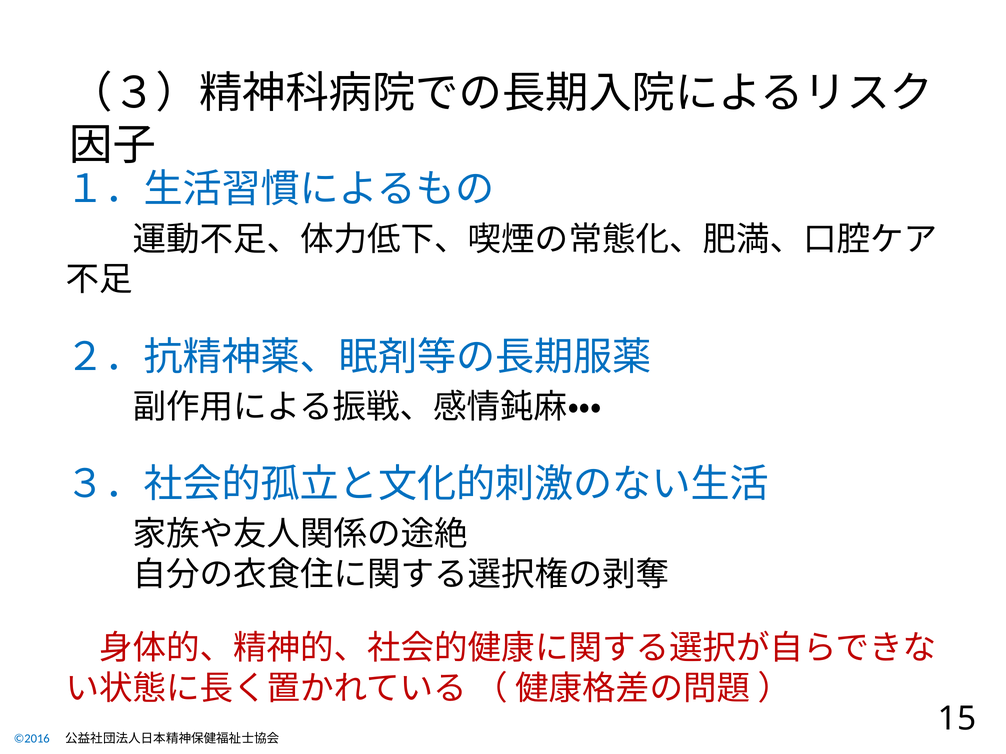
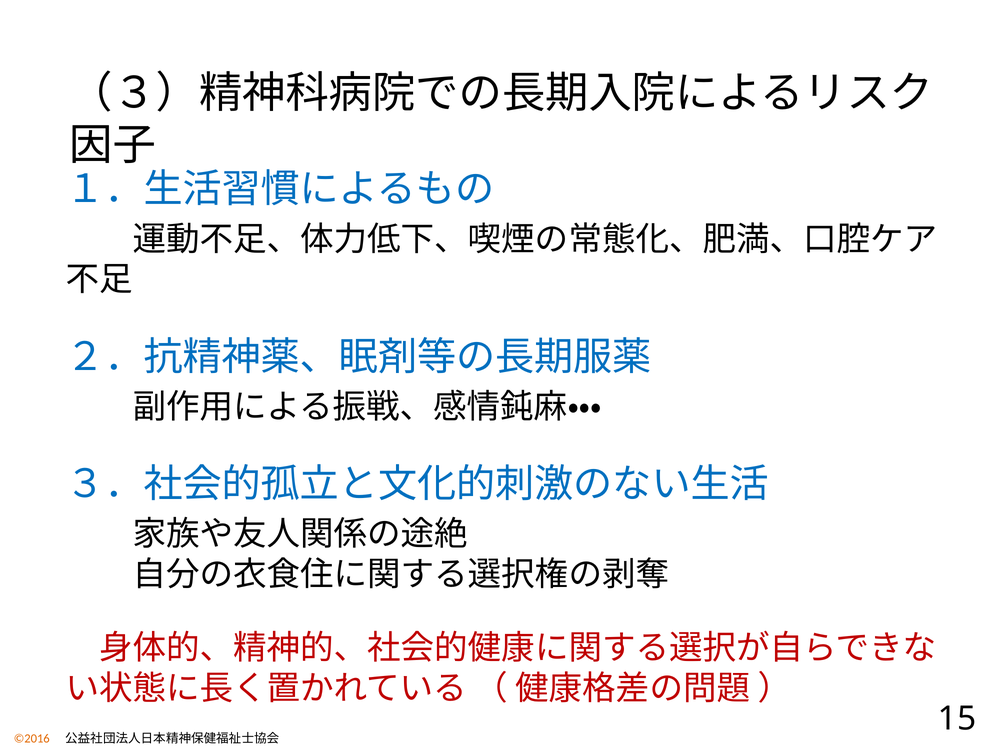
©2016 colour: blue -> orange
